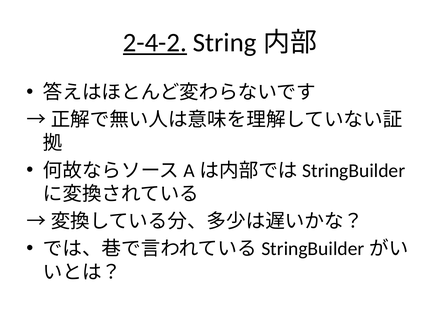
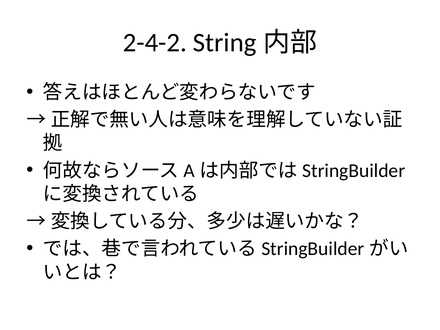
2-4-2 underline: present -> none
